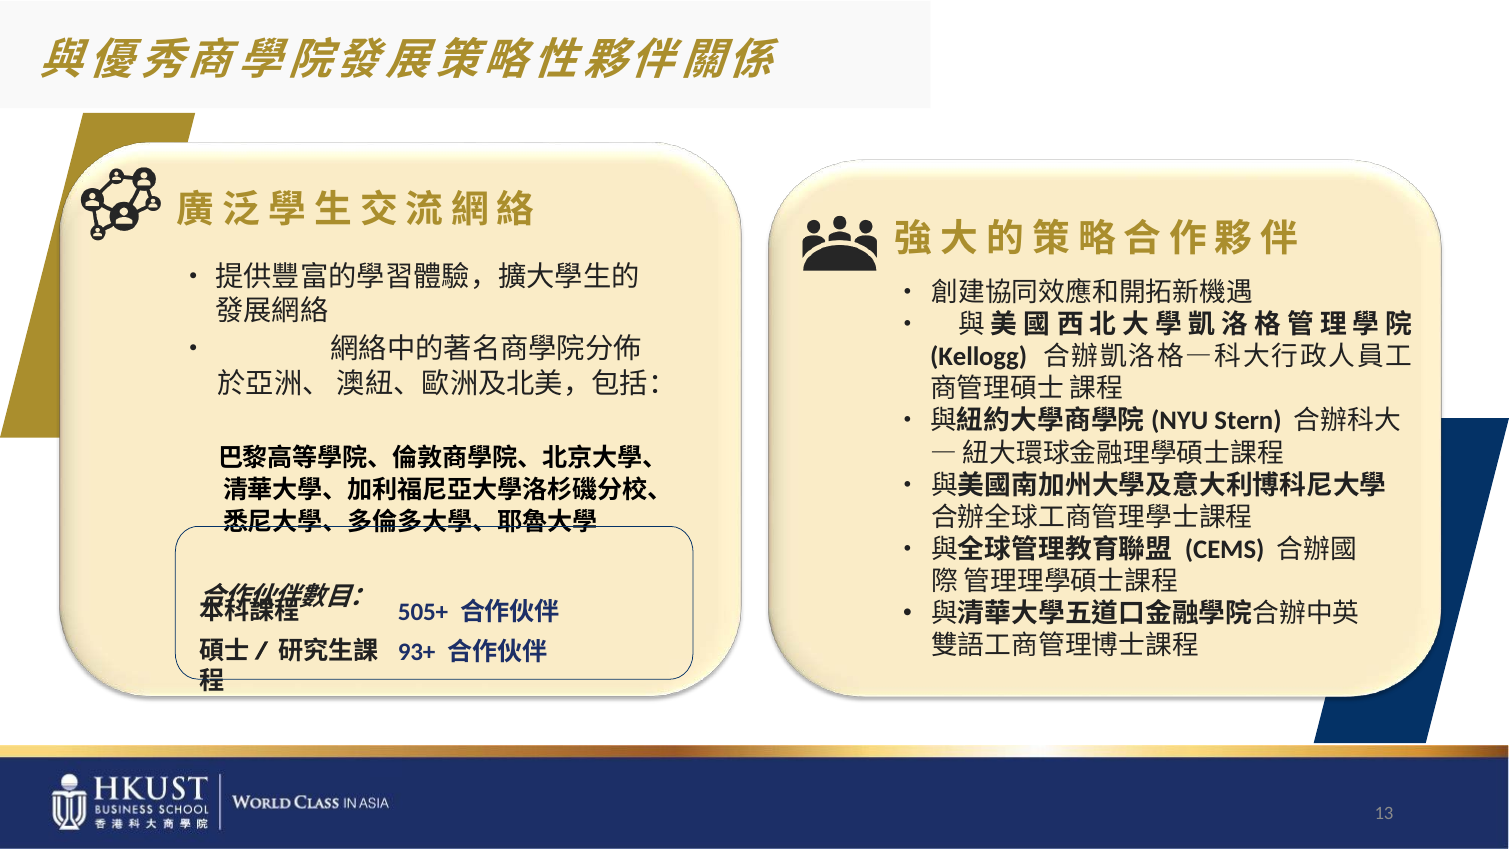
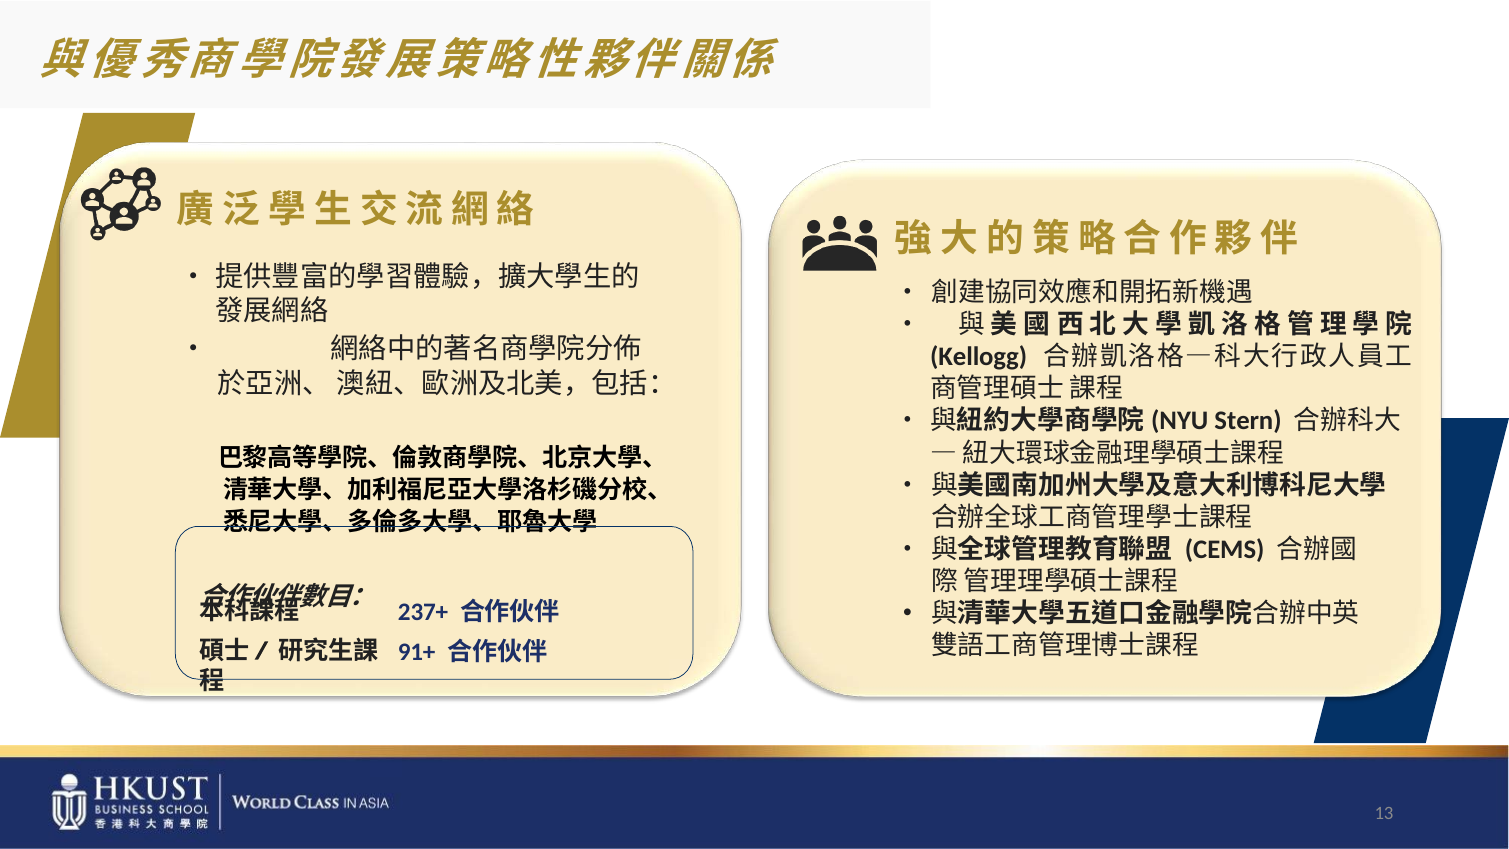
505+: 505+ -> 237+
93+: 93+ -> 91+
